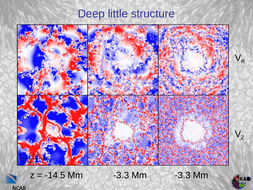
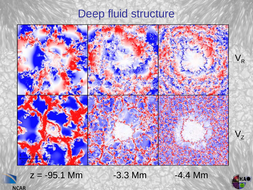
little: little -> fluid
-14.5: -14.5 -> -95.1
-3.3 Mm -3.3: -3.3 -> -4.4
